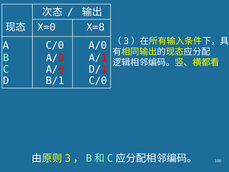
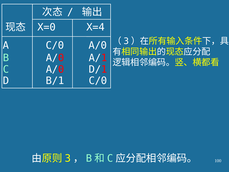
X=8: X=8 -> X=4
